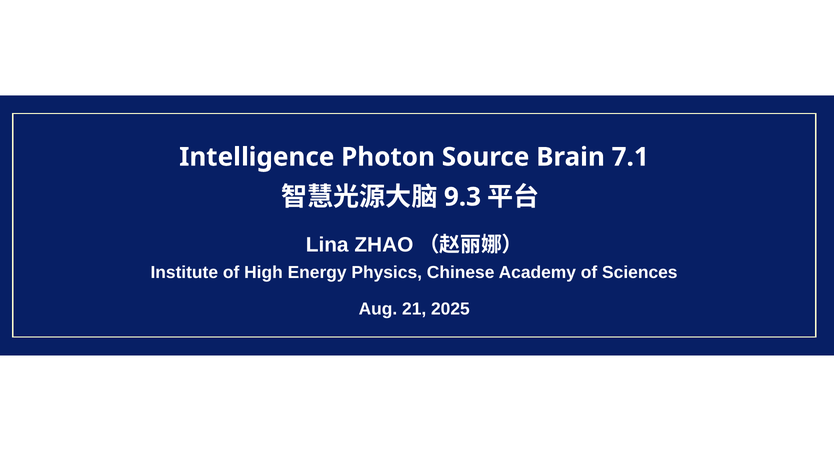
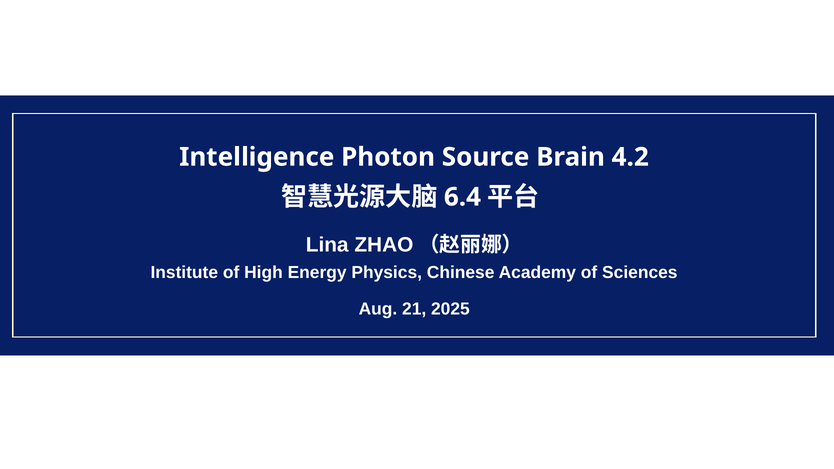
7.1: 7.1 -> 4.2
9.3: 9.3 -> 6.4
